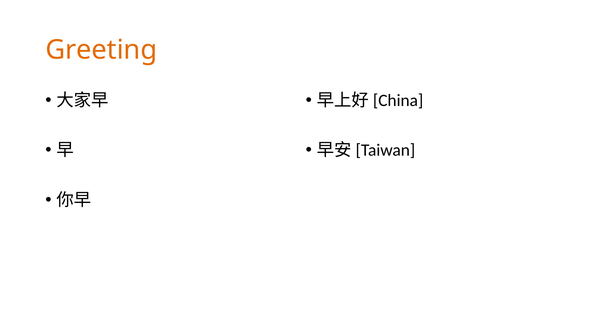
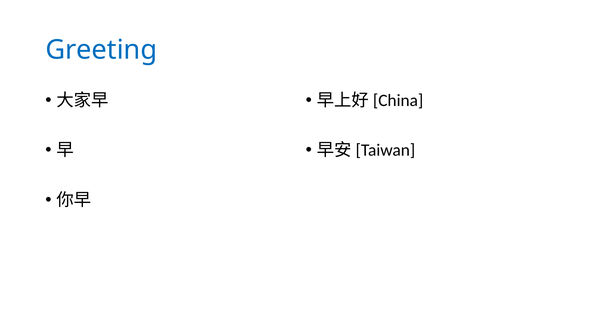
Greeting colour: orange -> blue
